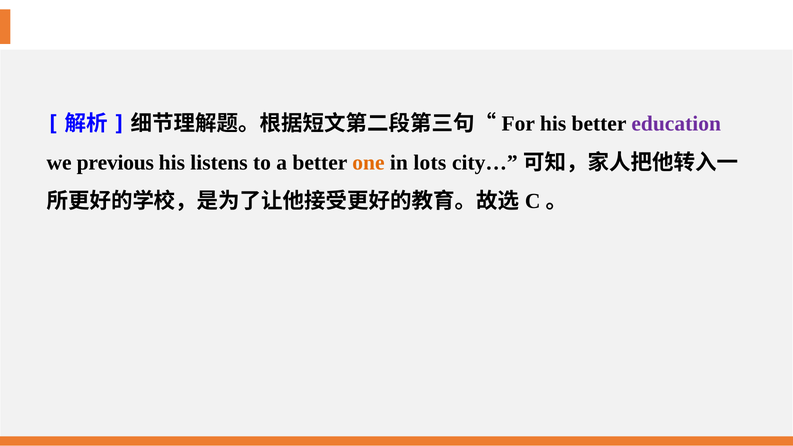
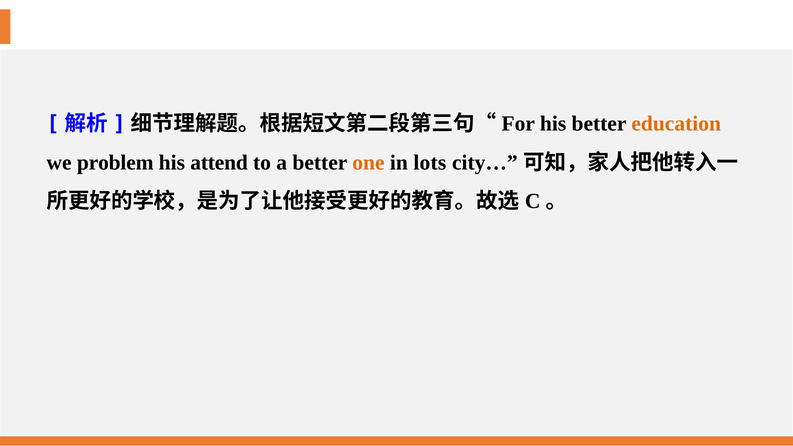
education colour: purple -> orange
previous: previous -> problem
listens: listens -> attend
